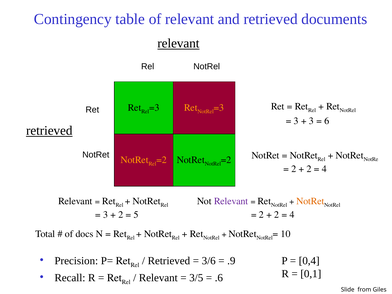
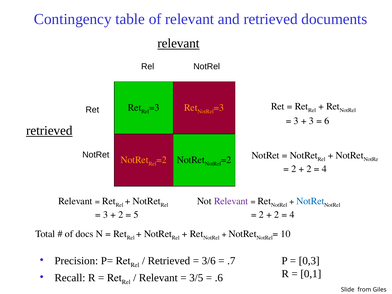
NotRet at (310, 201) colour: orange -> blue
0,4: 0,4 -> 0,3
.9: .9 -> .7
